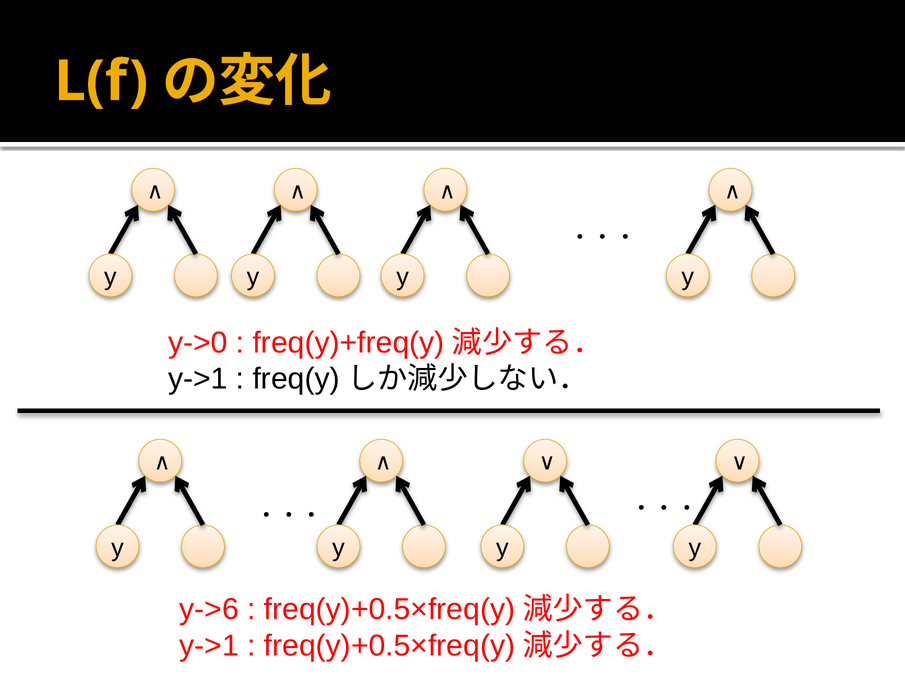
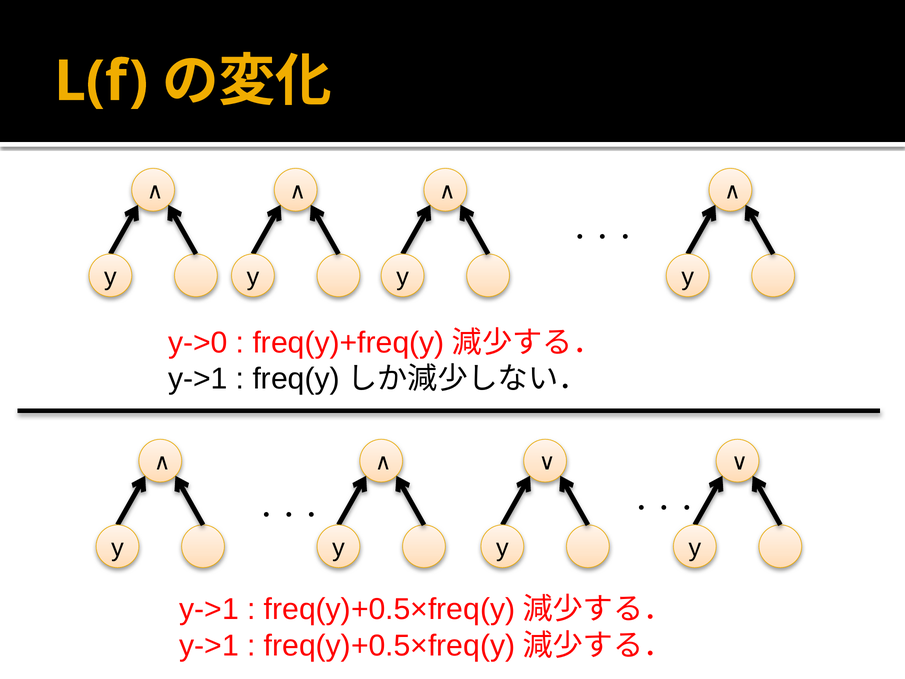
y->6 at (209, 609): y->6 -> y->1
